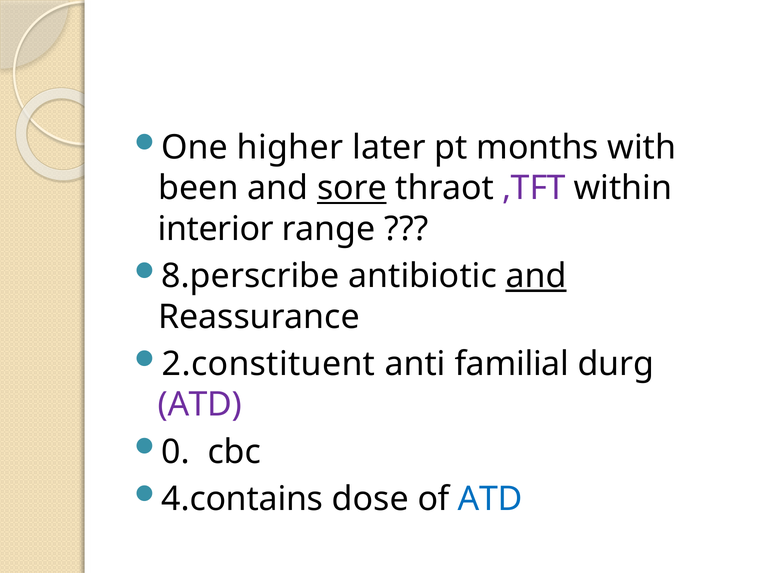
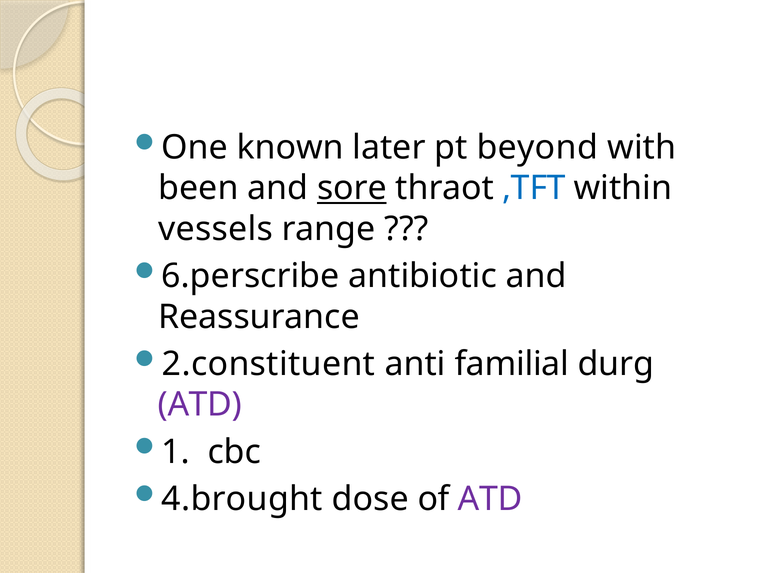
higher: higher -> known
months: months -> beyond
,TFT colour: purple -> blue
interior: interior -> vessels
8.perscribe: 8.perscribe -> 6.perscribe
and at (536, 276) underline: present -> none
0: 0 -> 1
4.contains: 4.contains -> 4.brought
ATD at (490, 499) colour: blue -> purple
